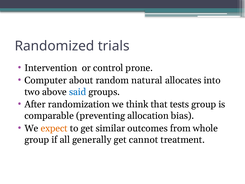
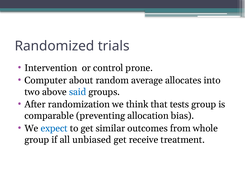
natural: natural -> average
expect colour: orange -> blue
generally: generally -> unbiased
cannot: cannot -> receive
